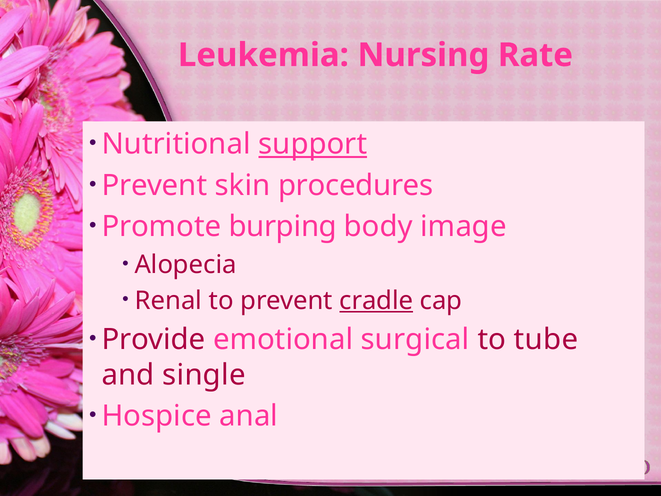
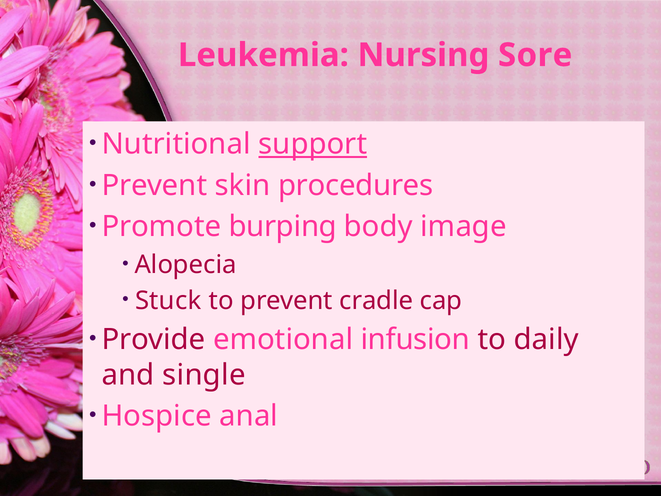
Rate: Rate -> Sore
Renal: Renal -> Stuck
cradle underline: present -> none
surgical: surgical -> infusion
tube: tube -> daily
